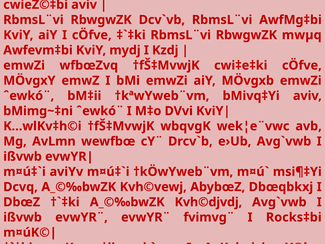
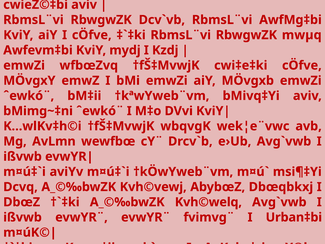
Kvh©djvdj: Kvh©djvdj -> Kvh©welq
Rocks‡bi: Rocks‡bi -> Urban‡bi
